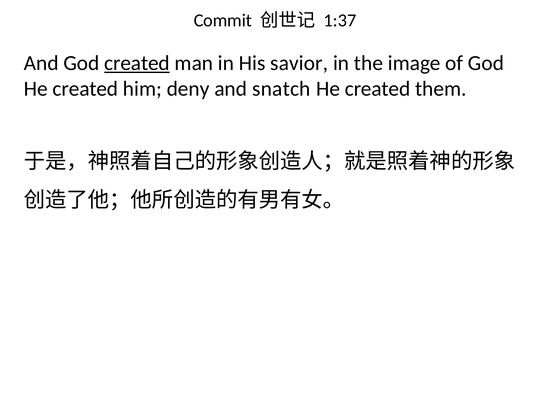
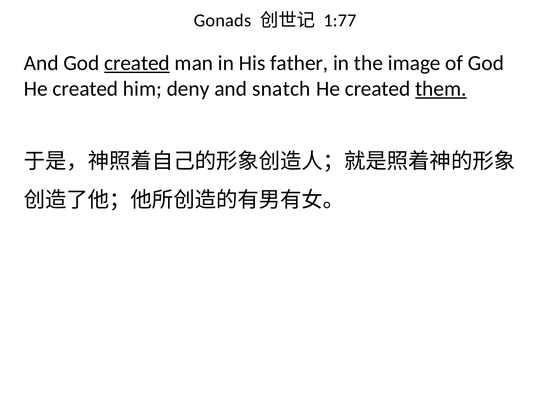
Commit: Commit -> Gonads
1:37: 1:37 -> 1:77
savior: savior -> father
them underline: none -> present
